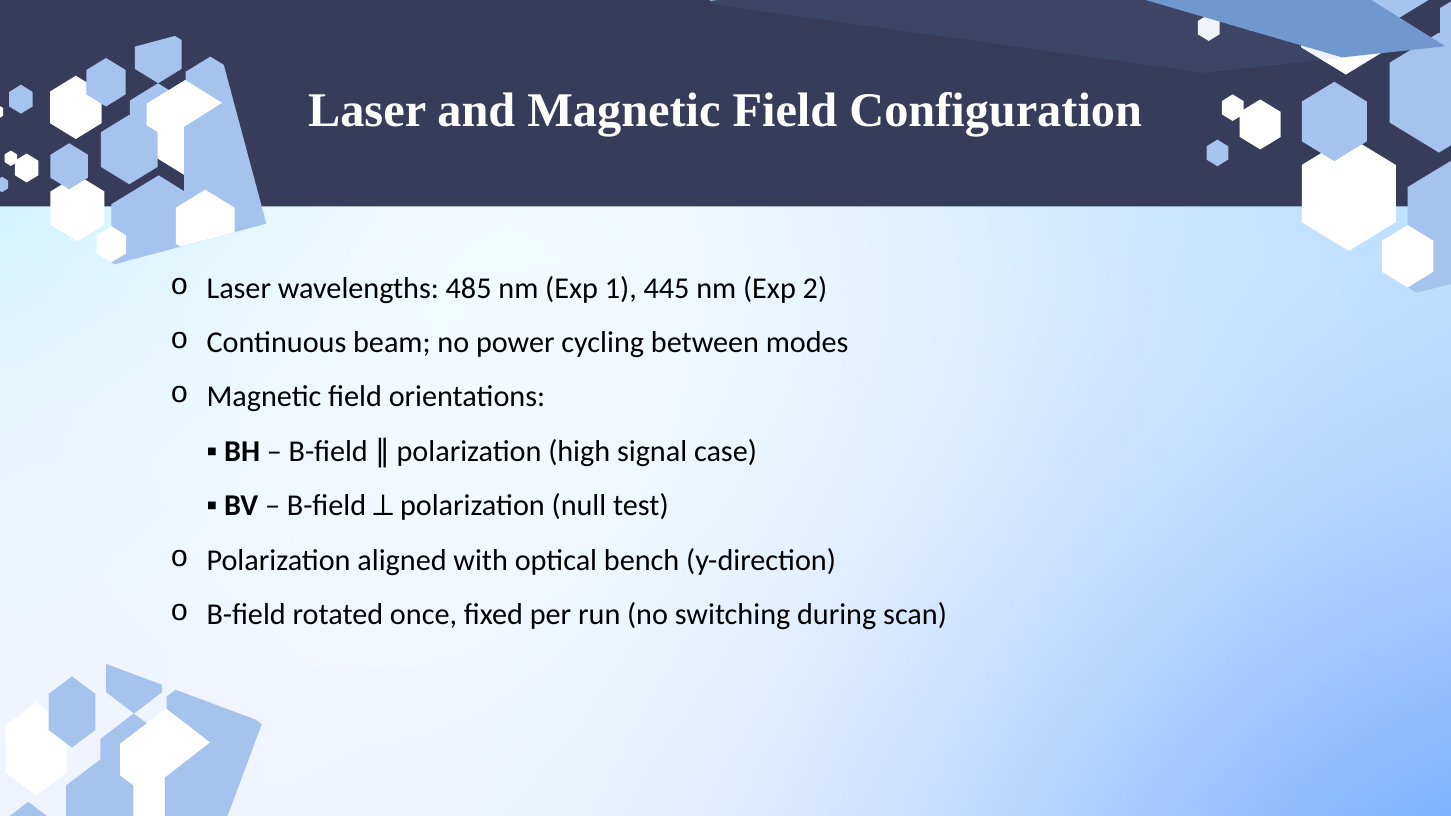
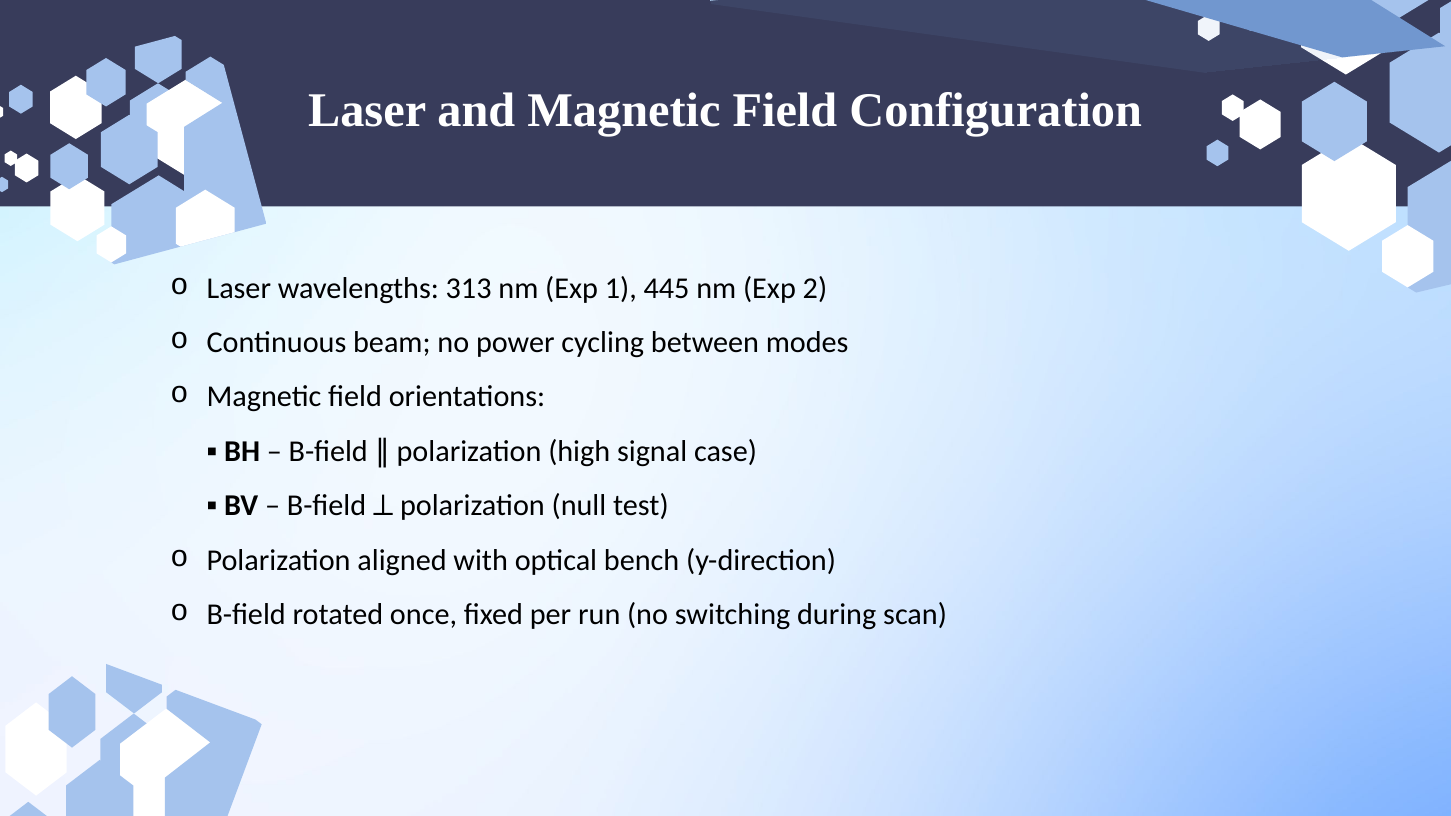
485: 485 -> 313
